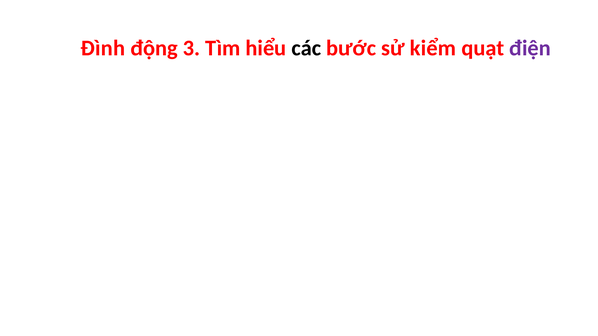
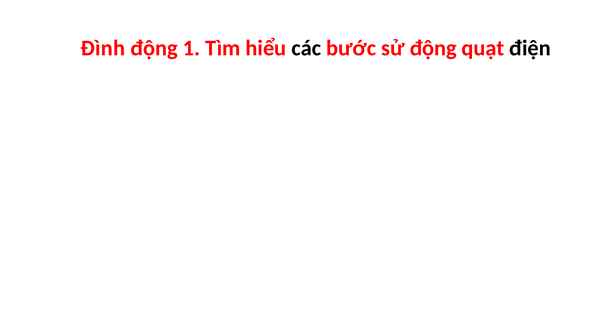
3: 3 -> 1
sử kiểm: kiểm -> động
điện colour: purple -> black
